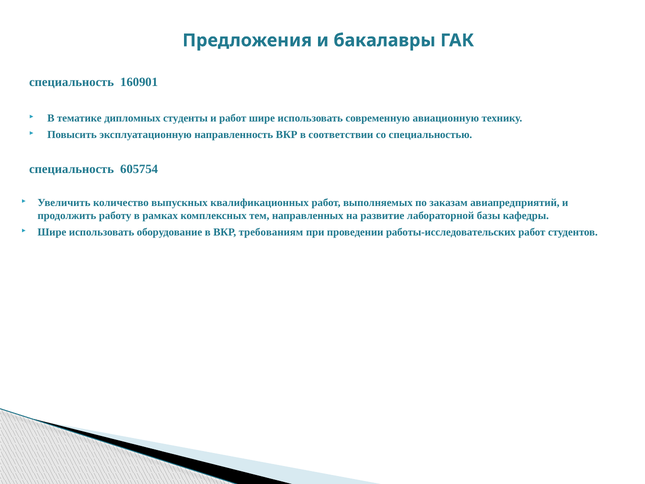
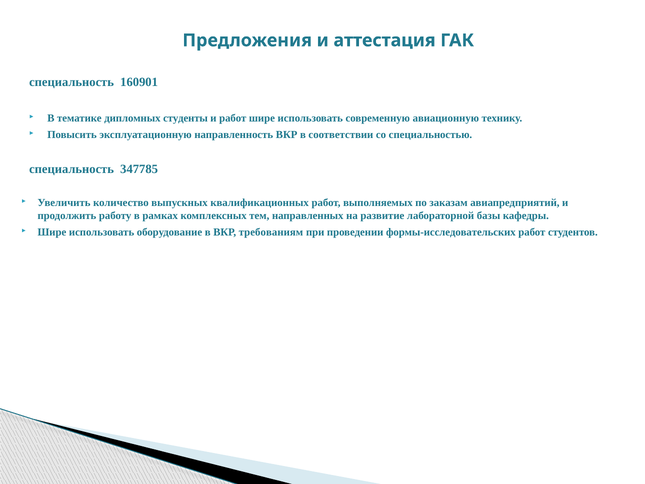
бакалавры: бакалавры -> аттестация
605754: 605754 -> 347785
работы-исследовательских: работы-исследовательских -> формы-исследовательских
